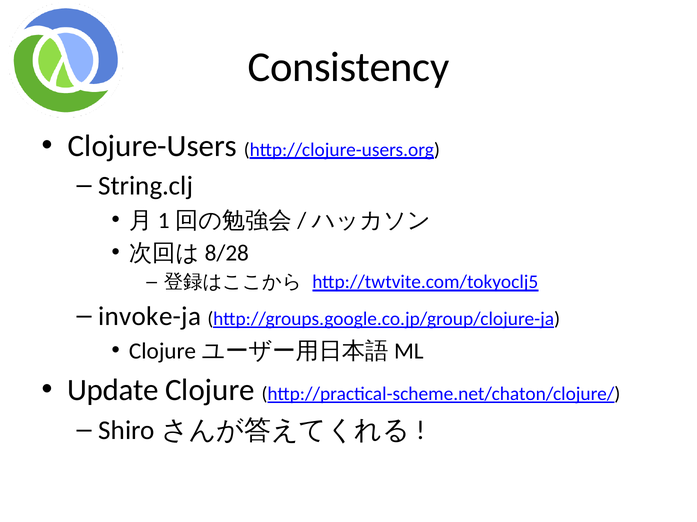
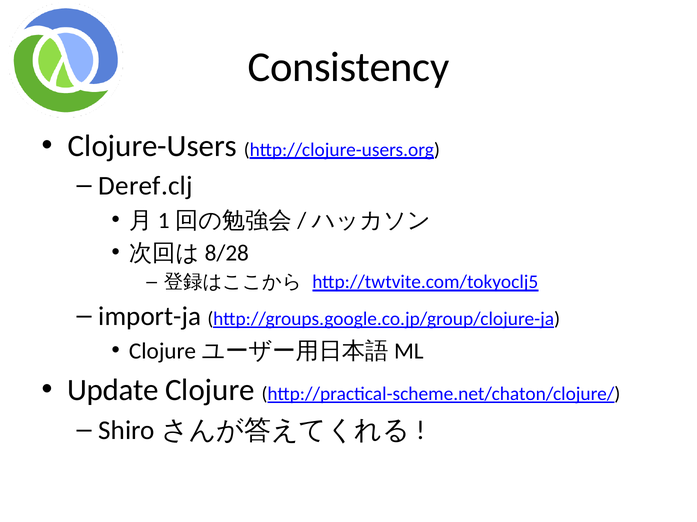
String.clj: String.clj -> Deref.clj
invoke-ja: invoke-ja -> import-ja
